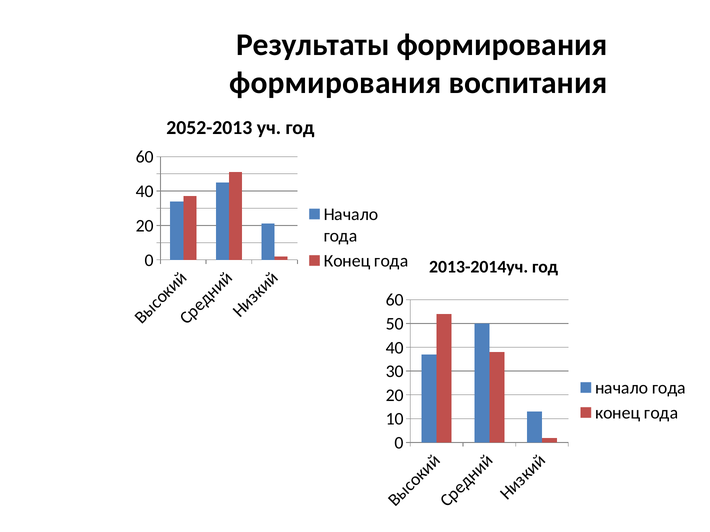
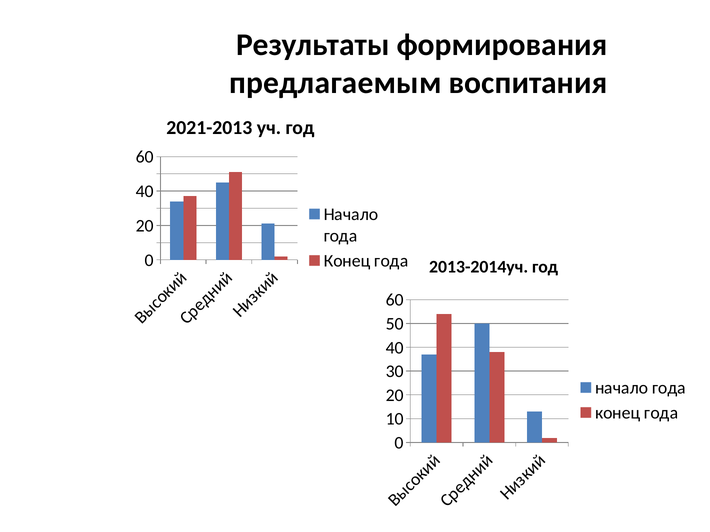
формирования at (335, 83): формирования -> предлагаемым
2052-2013: 2052-2013 -> 2021-2013
